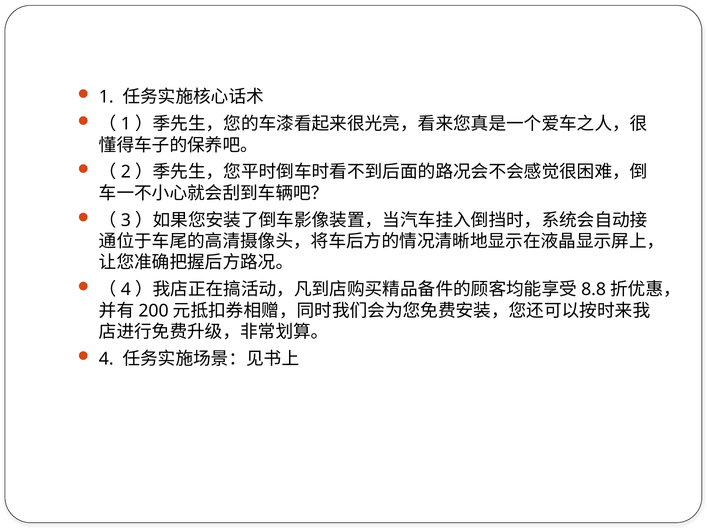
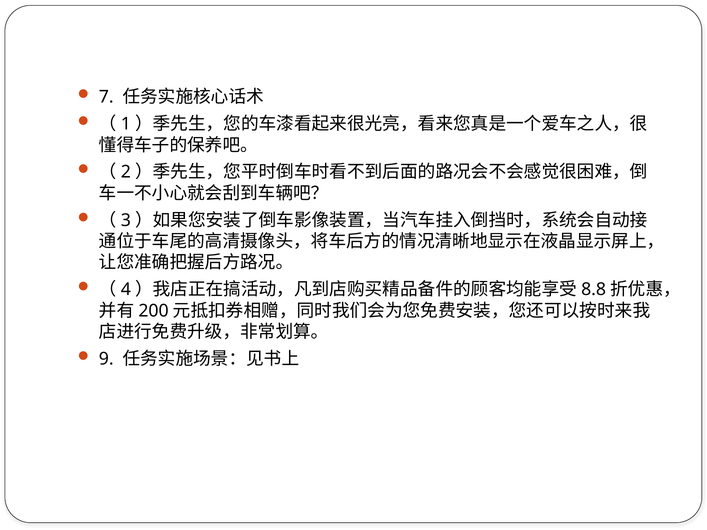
1: 1 -> 7
4: 4 -> 9
